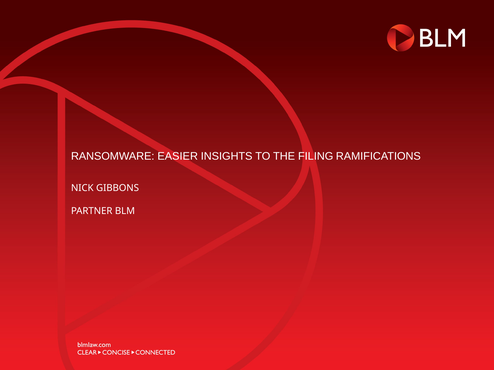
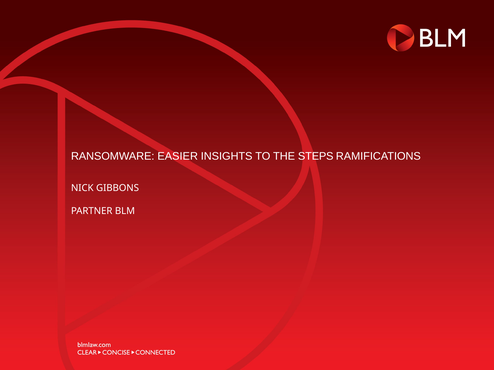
FILING: FILING -> STEPS
